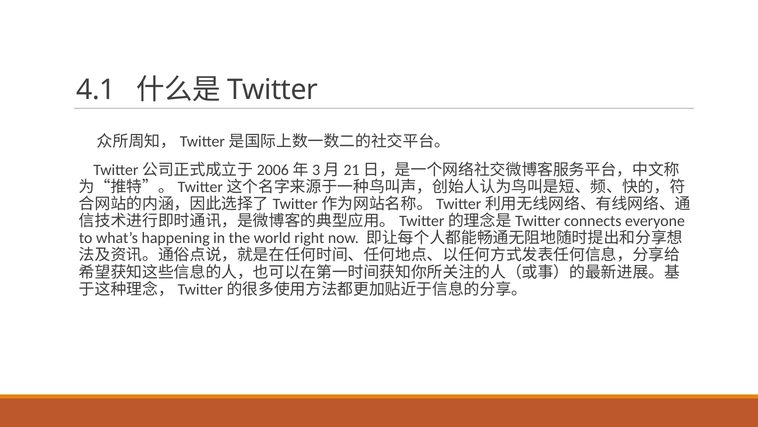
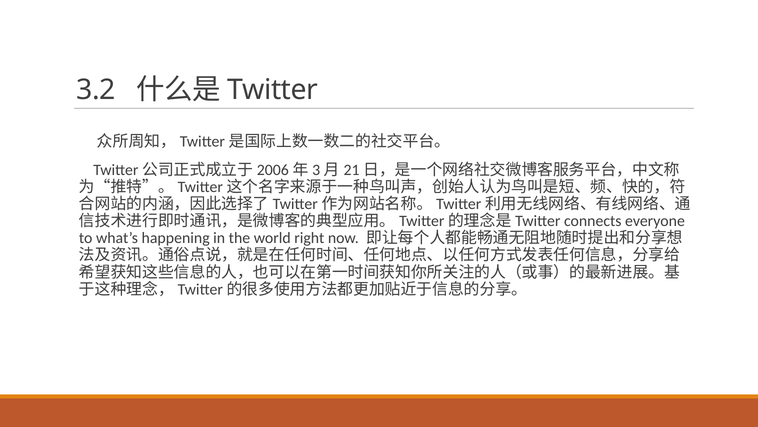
4.1: 4.1 -> 3.2
